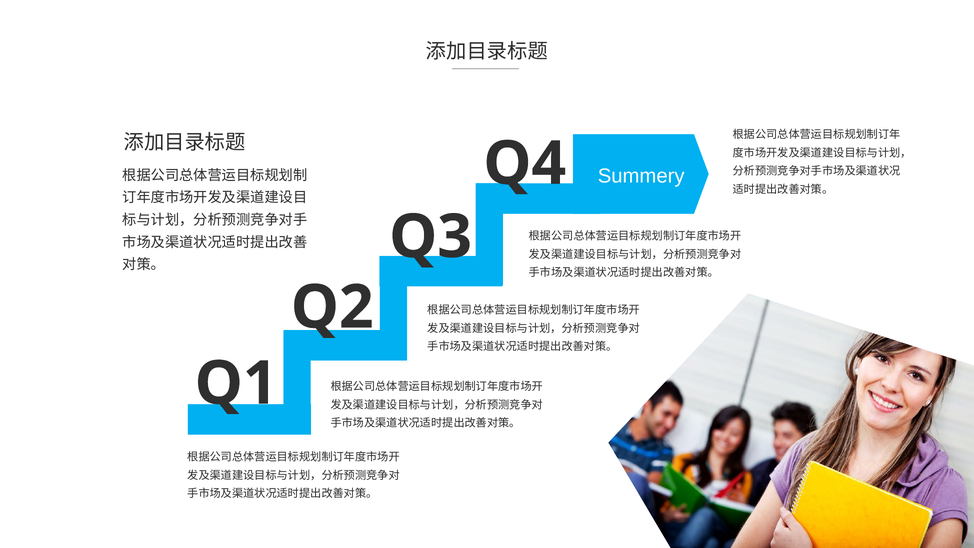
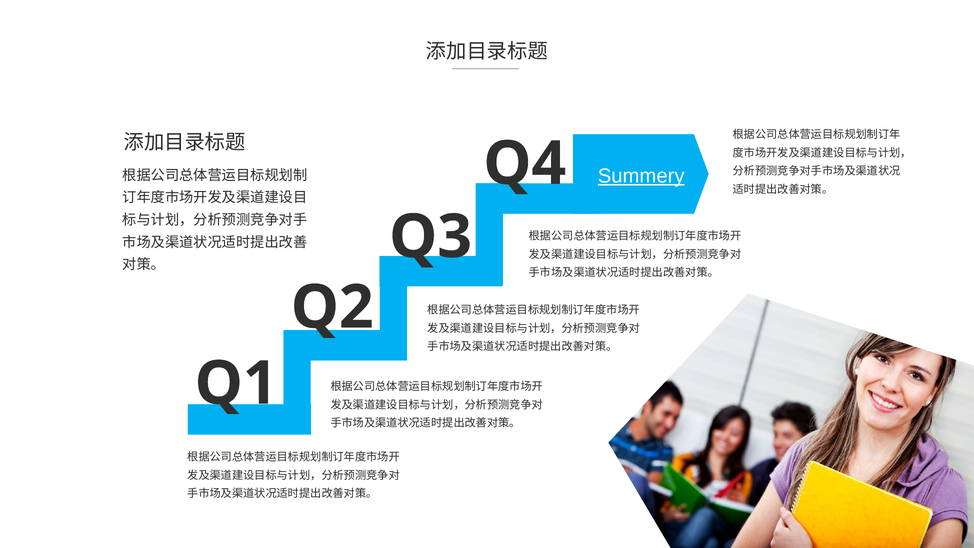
Summery underline: none -> present
